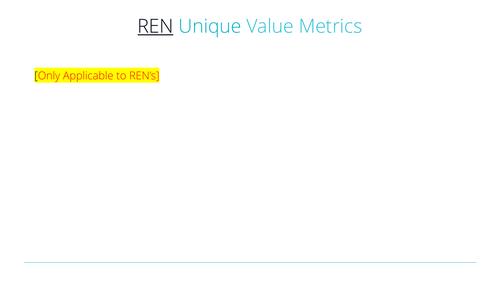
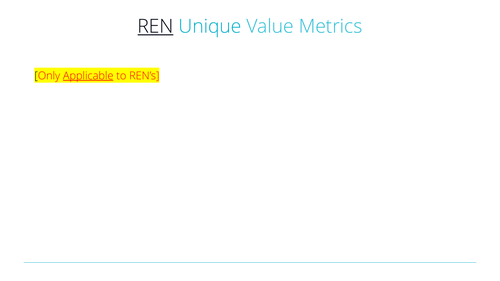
Applicable underline: none -> present
